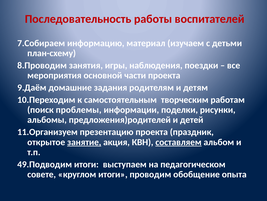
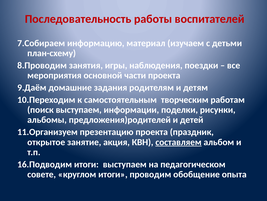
поиск проблемы: проблемы -> выступаем
занятие underline: present -> none
49.Подводим: 49.Подводим -> 16.Подводим
